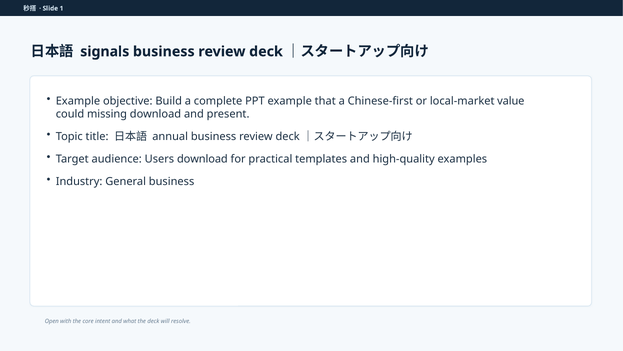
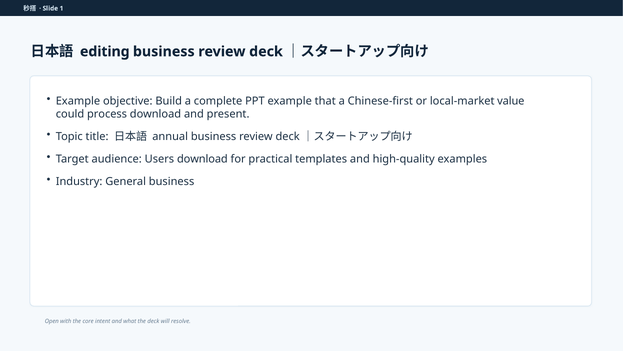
signals: signals -> editing
missing: missing -> process
